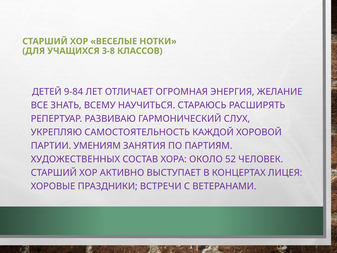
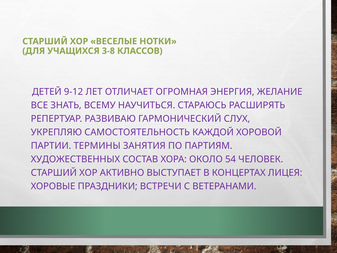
9-84: 9-84 -> 9-12
УМЕНИЯМ: УМЕНИЯМ -> ТЕРМИНЫ
52: 52 -> 54
